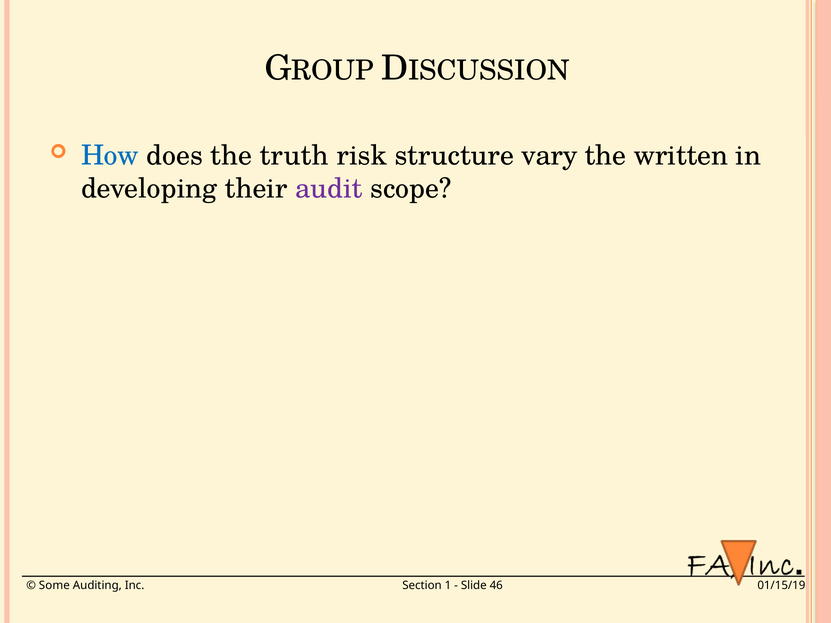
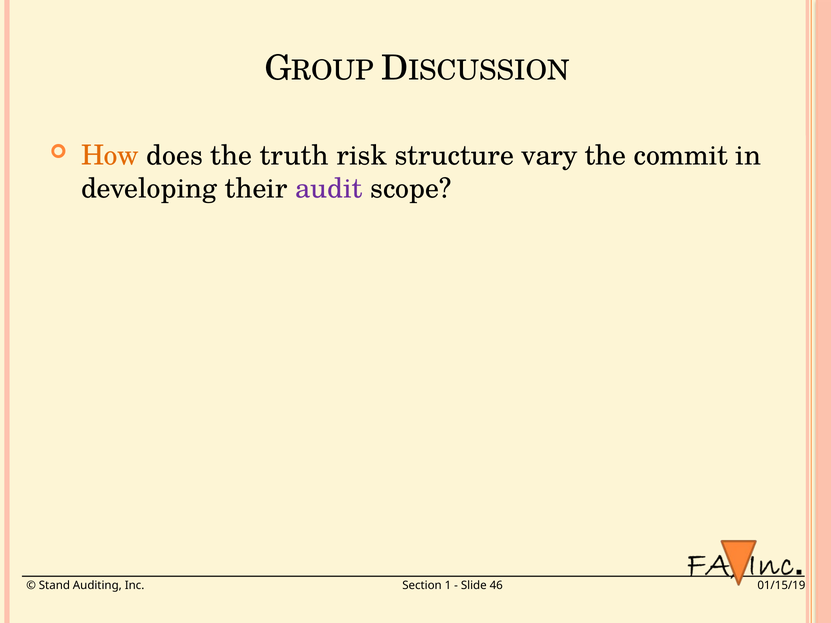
How colour: blue -> orange
written: written -> commit
Some: Some -> Stand
